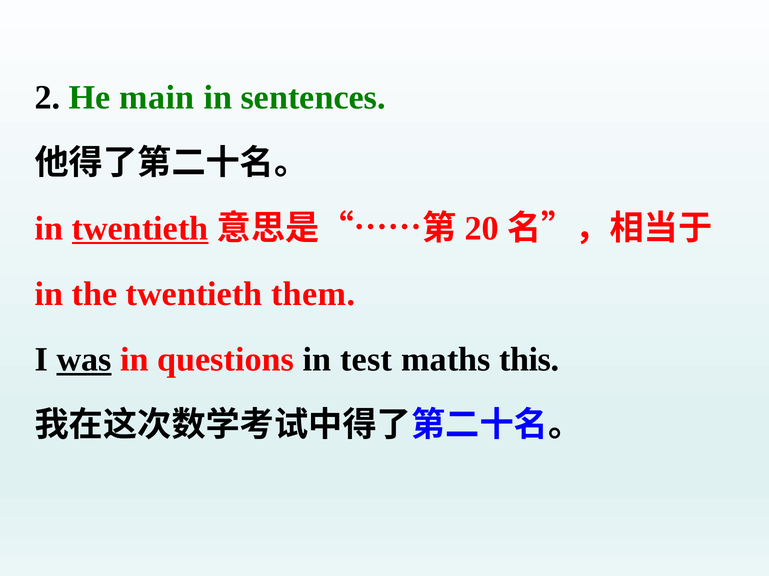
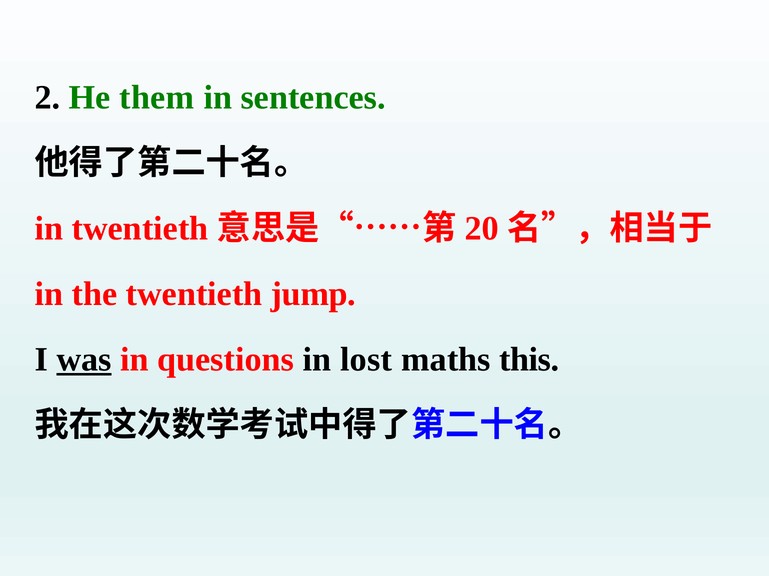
main: main -> them
twentieth at (140, 229) underline: present -> none
them: them -> jump
test: test -> lost
